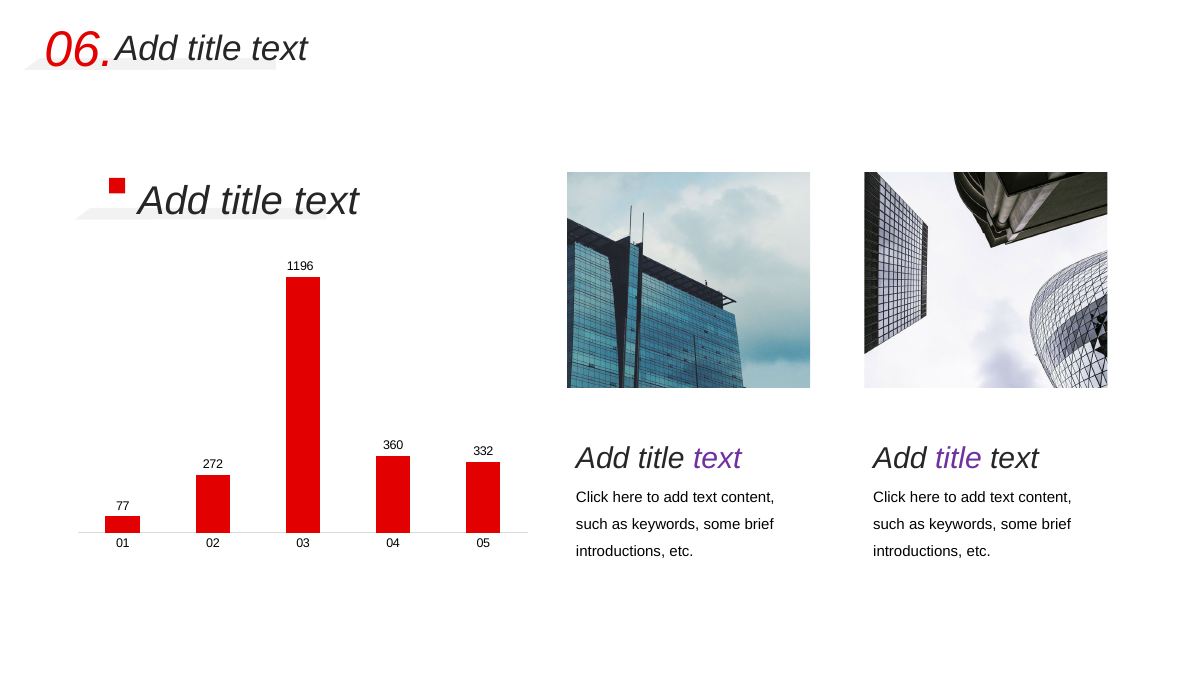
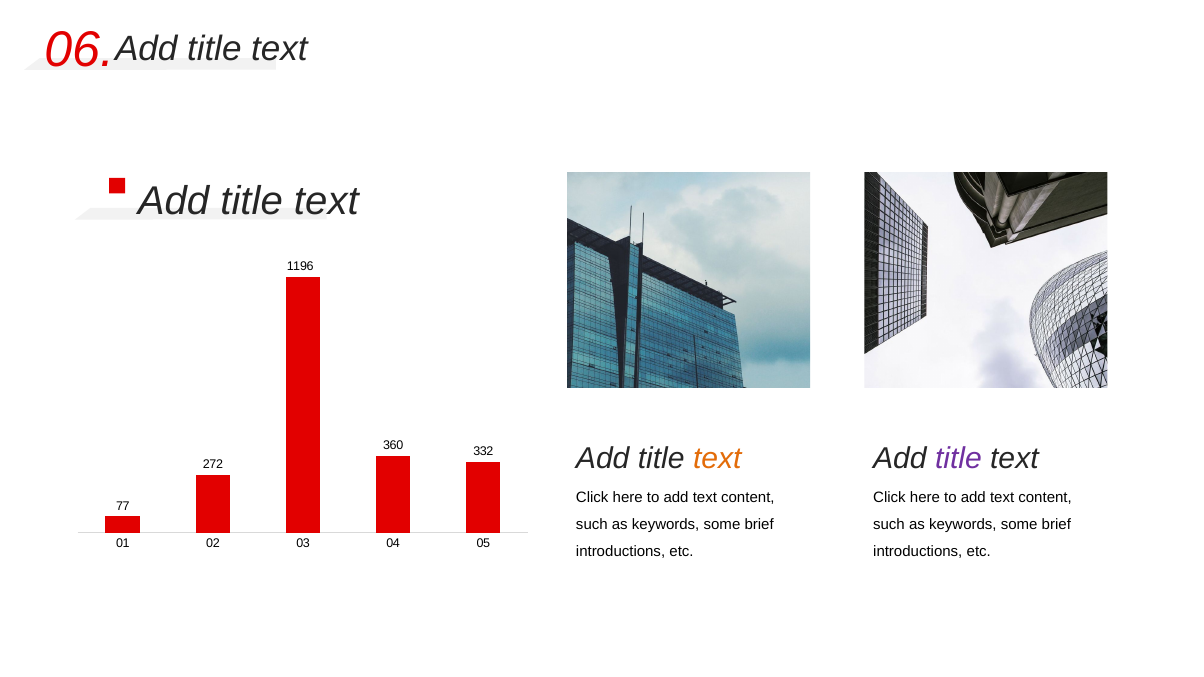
text at (717, 458) colour: purple -> orange
